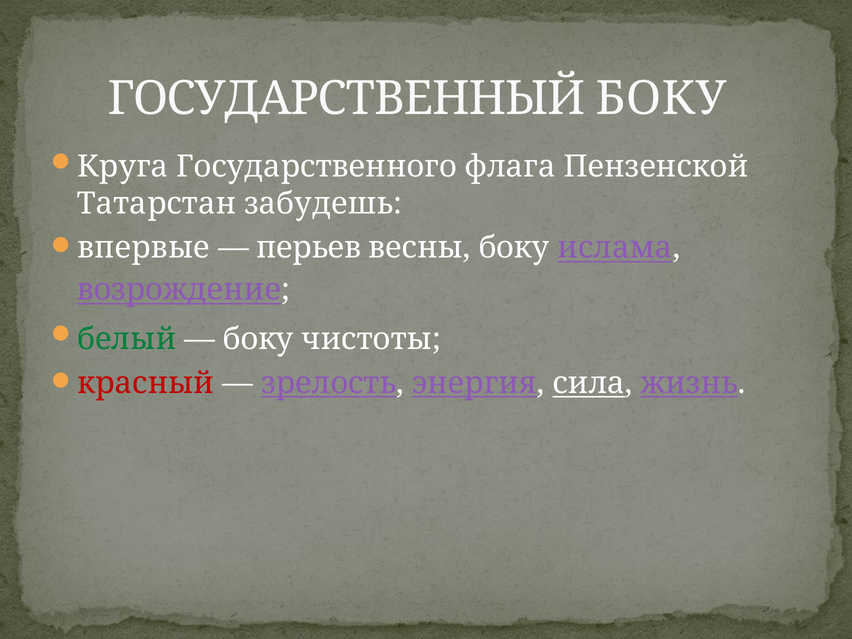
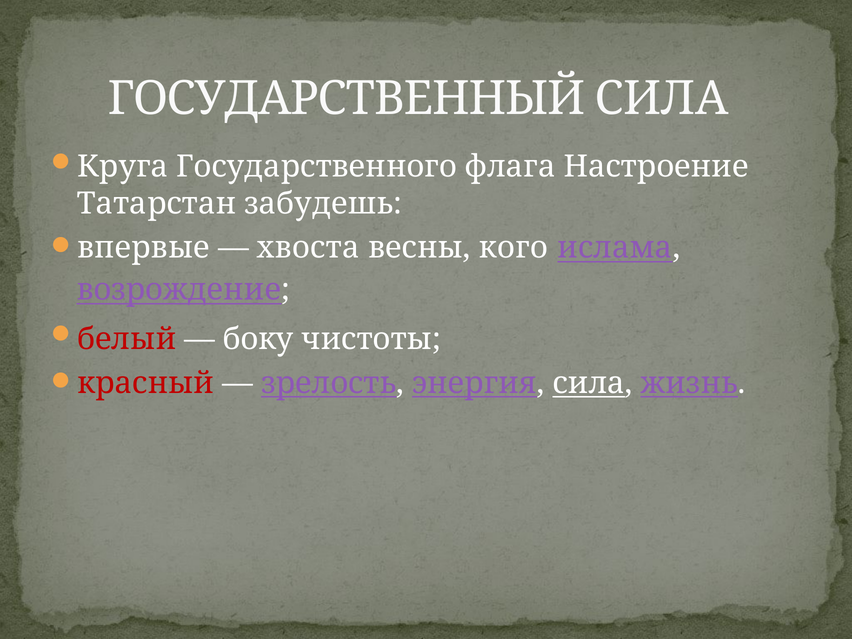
ГОСУДАРСТВЕННЫЙ БОКУ: БОКУ -> СИЛА
Пензенской: Пензенской -> Настроение
перьев: перьев -> хвоста
весны боку: боку -> кого
белый colour: green -> red
